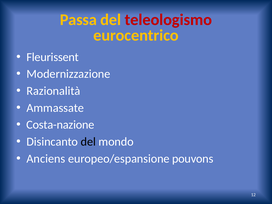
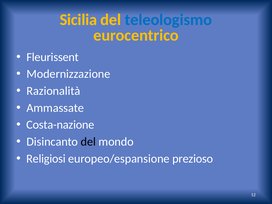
Passa: Passa -> Sicilia
teleologismo colour: red -> blue
Anciens: Anciens -> Religiosi
pouvons: pouvons -> prezioso
